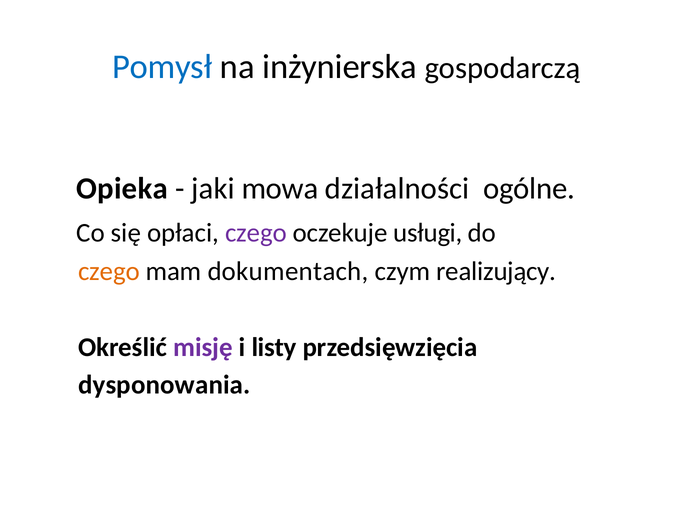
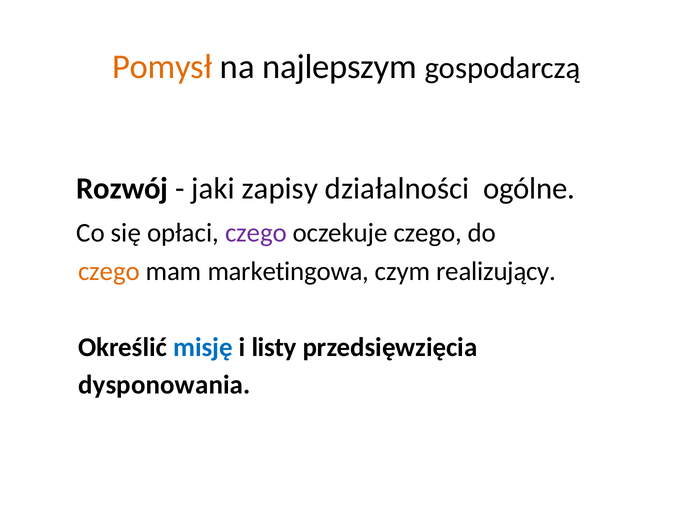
Pomysł colour: blue -> orange
inżynierska: inżynierska -> najlepszym
Opieka: Opieka -> Rozwój
mowa: mowa -> zapisy
oczekuje usługi: usługi -> czego
dokumentach: dokumentach -> marketingowa
misję colour: purple -> blue
